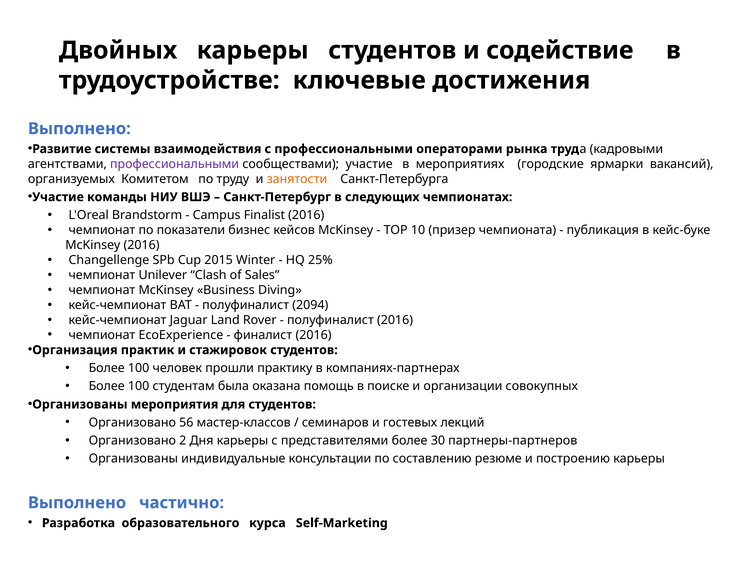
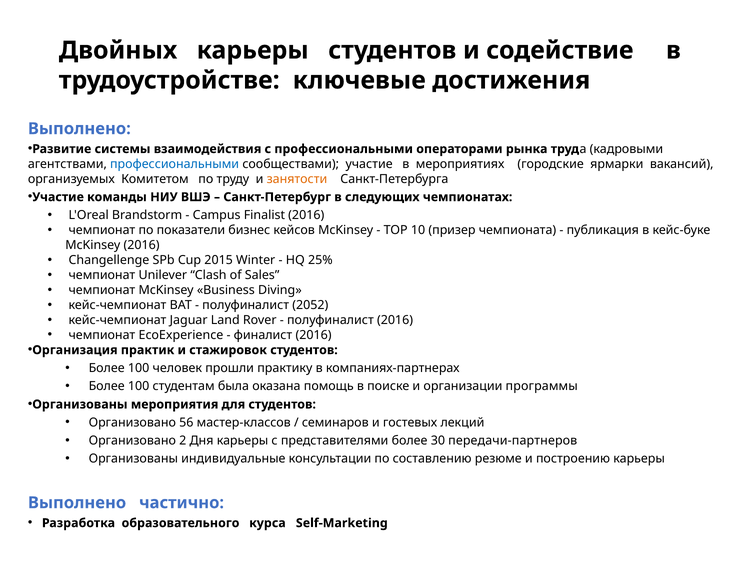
профессиональными at (175, 164) colour: purple -> blue
2094: 2094 -> 2052
совокупных: совокупных -> программы
партнеры-партнеров: партнеры-партнеров -> передачи-партнеров
